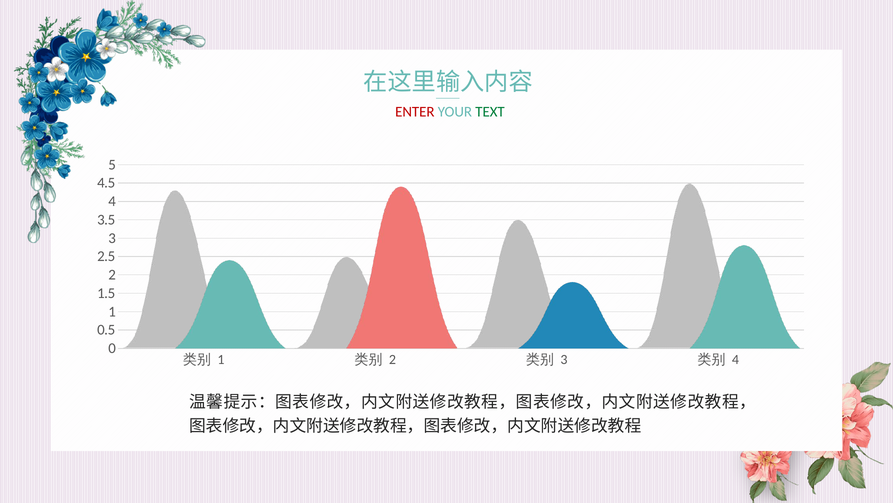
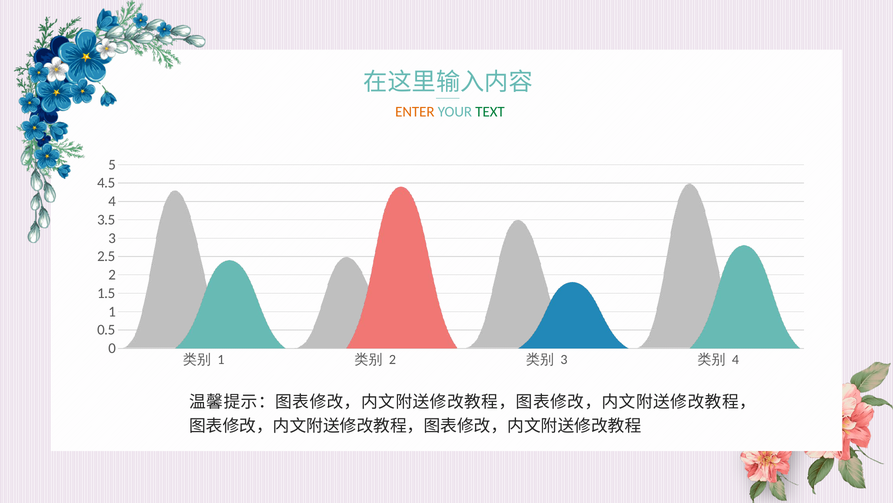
ENTER colour: red -> orange
